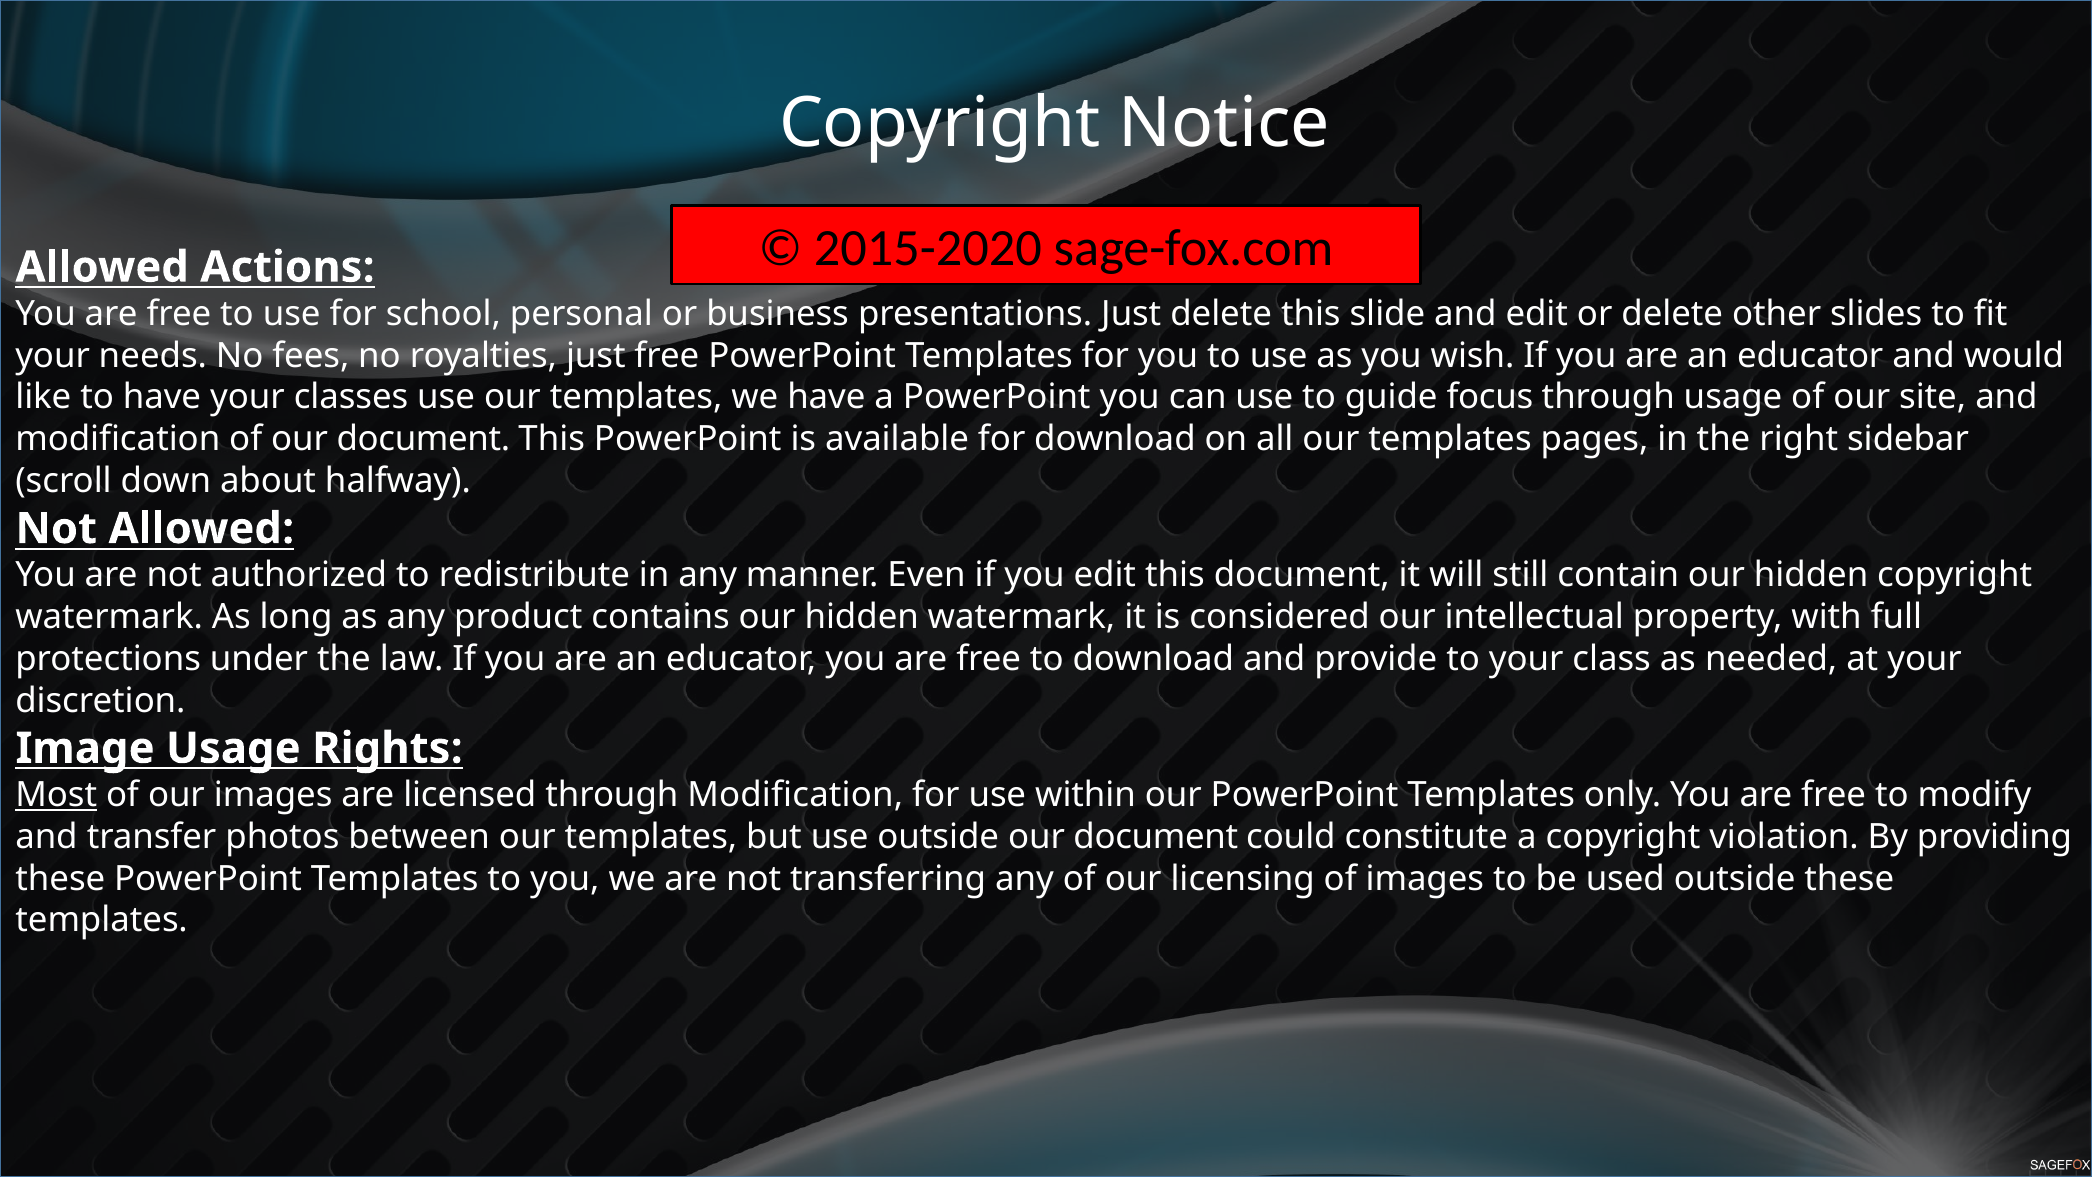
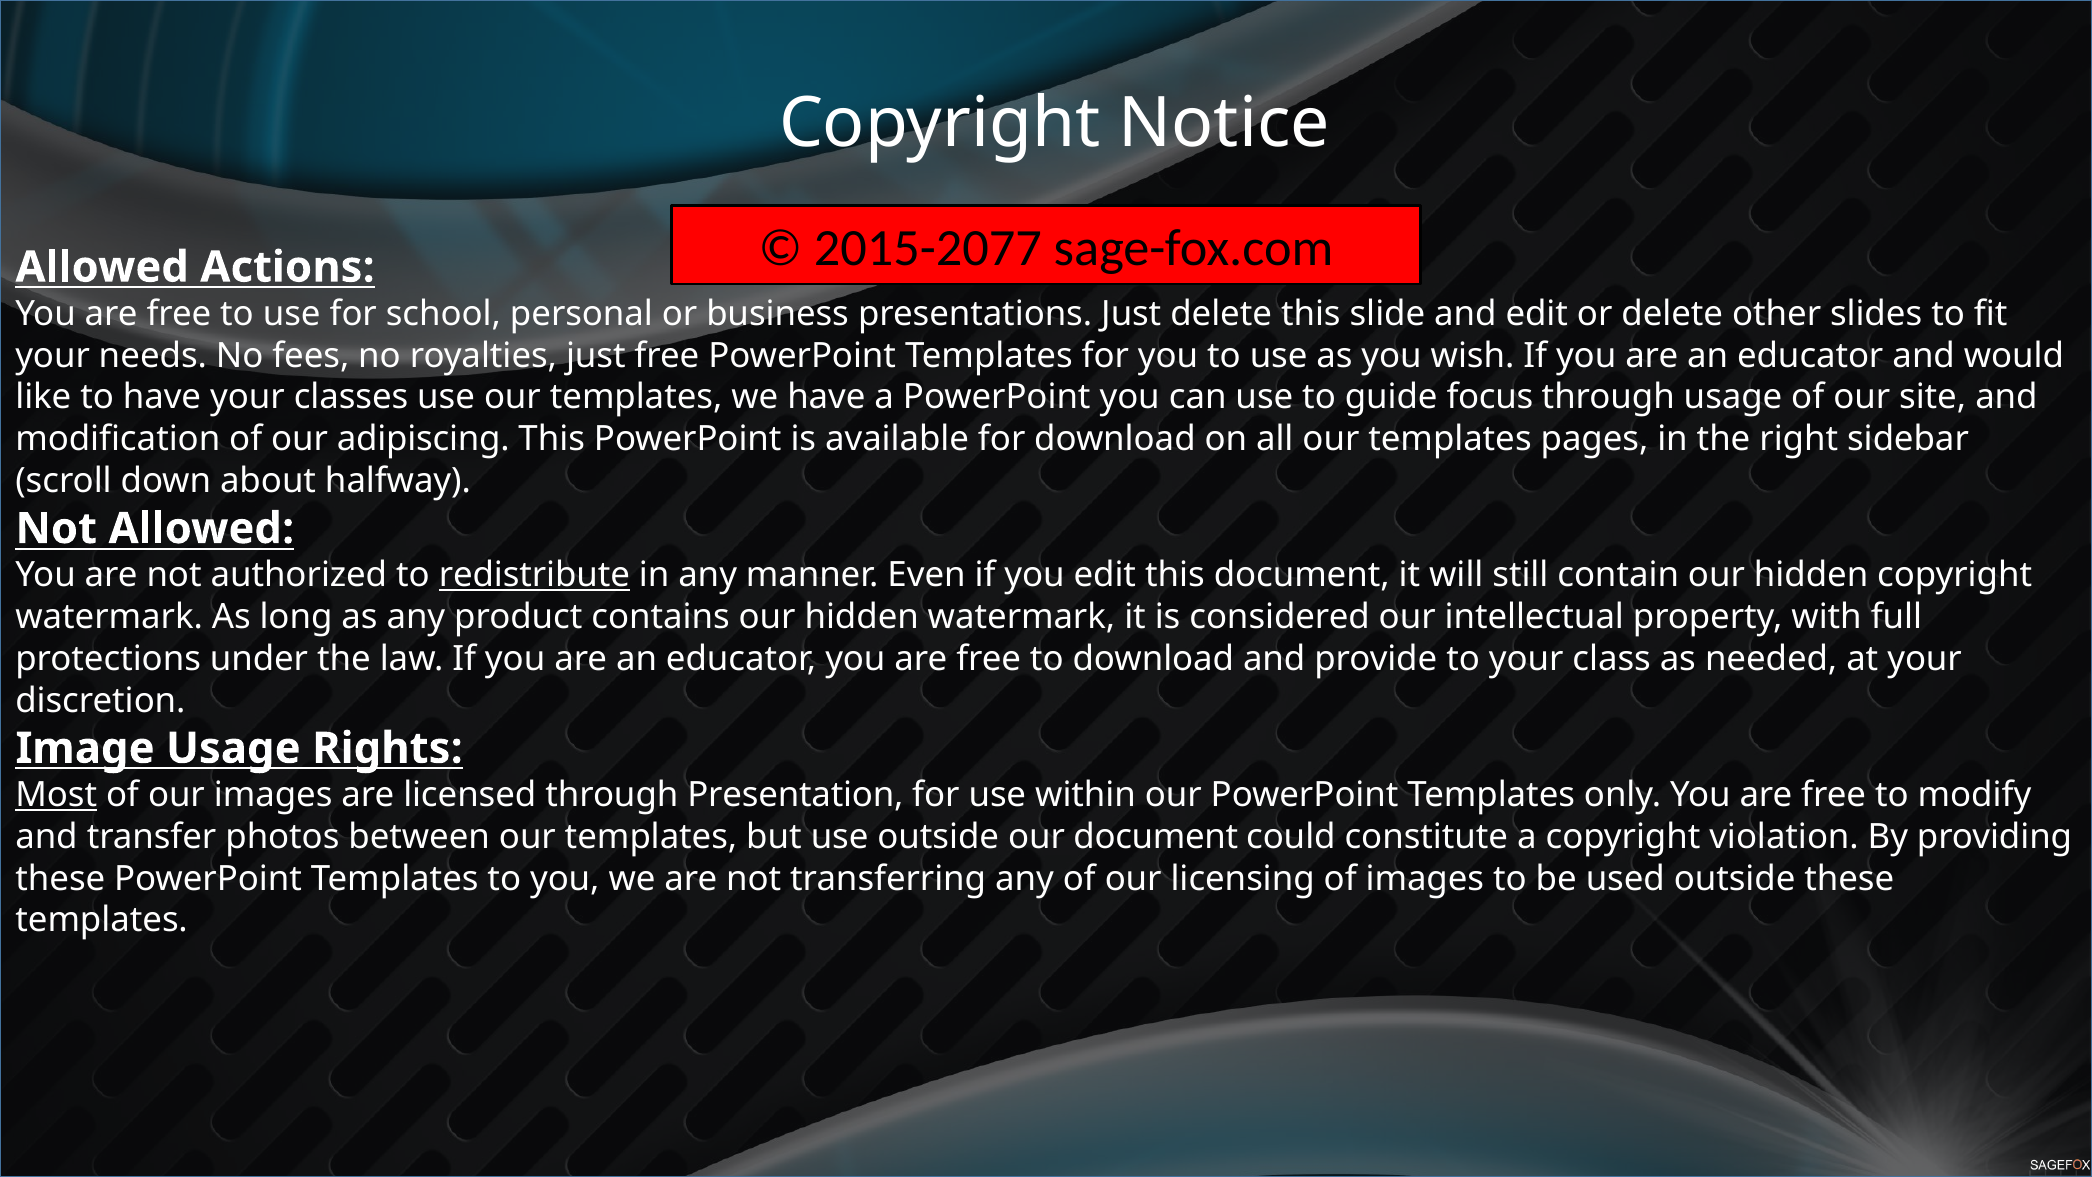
2015-2020: 2015-2020 -> 2015-2077
of our document: document -> adipiscing
redistribute underline: none -> present
through Modification: Modification -> Presentation
